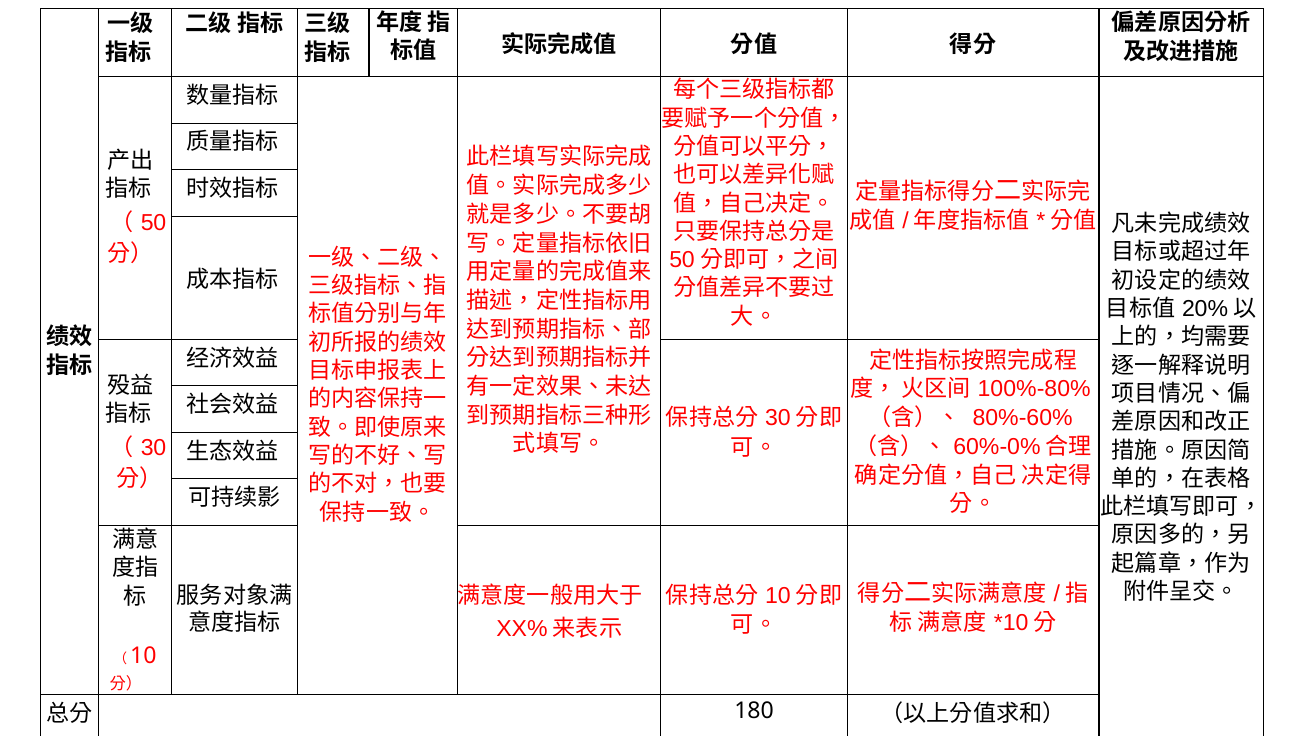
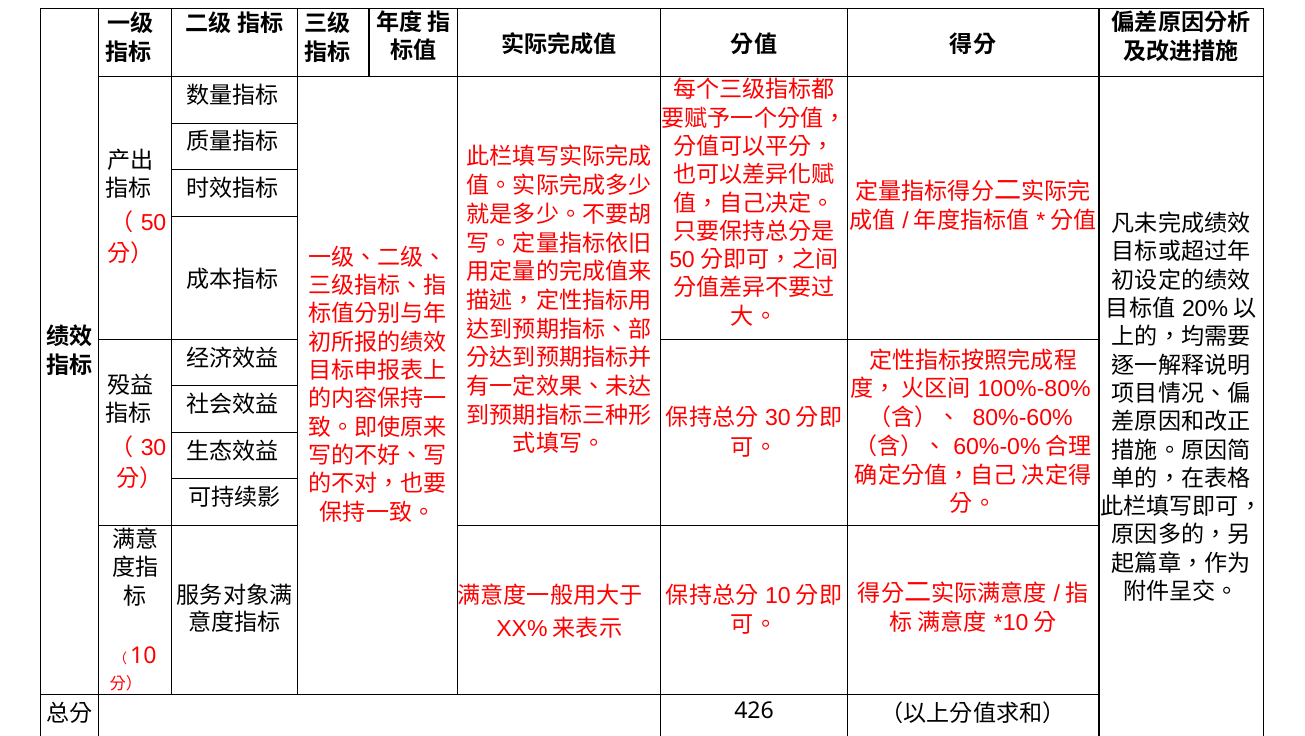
180: 180 -> 426
